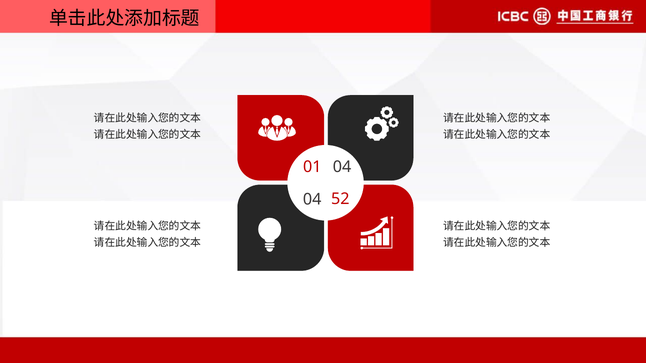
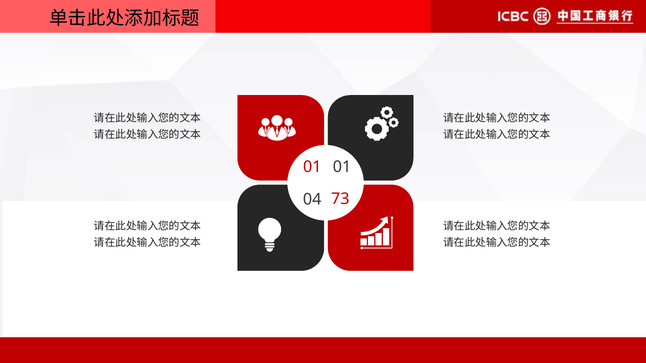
01 04: 04 -> 01
52: 52 -> 73
